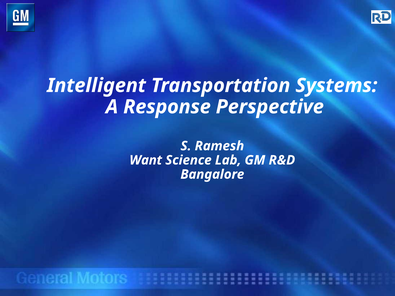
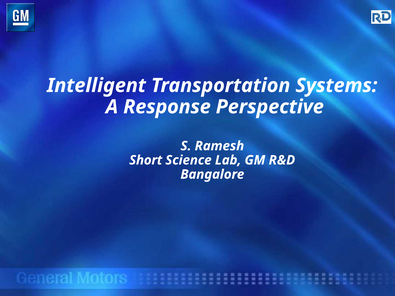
Want: Want -> Short
